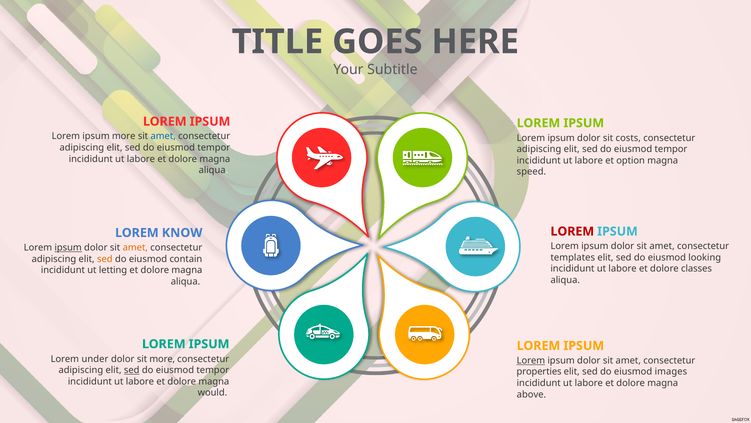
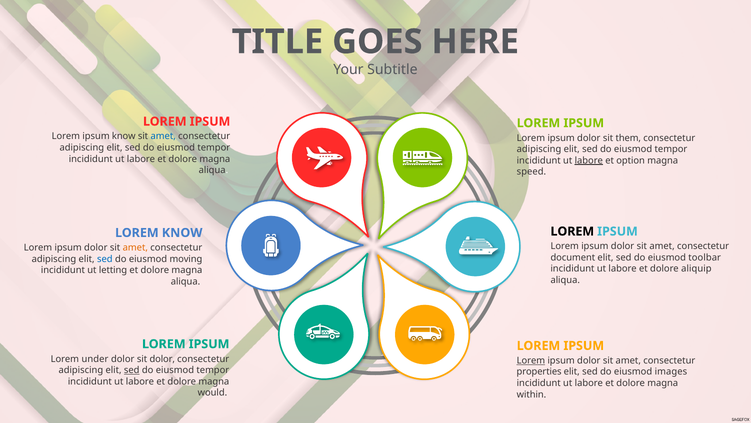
ipsum more: more -> know
costs: costs -> them
labore at (589, 160) underline: none -> present
LOREM at (572, 231) colour: red -> black
ipsum at (68, 247) underline: present -> none
templates: templates -> document
looking: looking -> toolbar
sed at (105, 259) colour: orange -> blue
contain: contain -> moving
classes: classes -> aliquip
sit more: more -> dolor
above: above -> within
